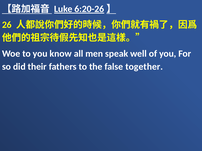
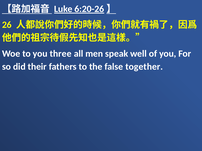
know: know -> three
